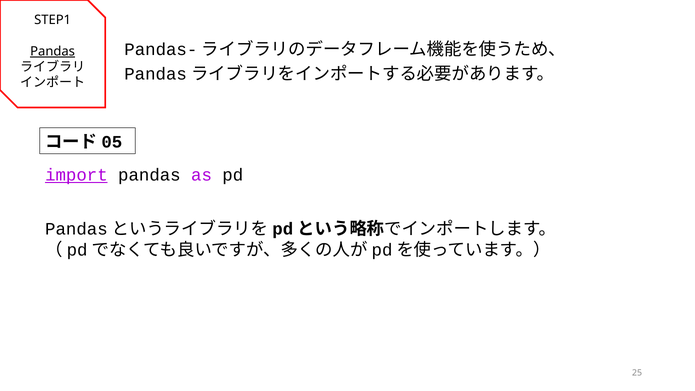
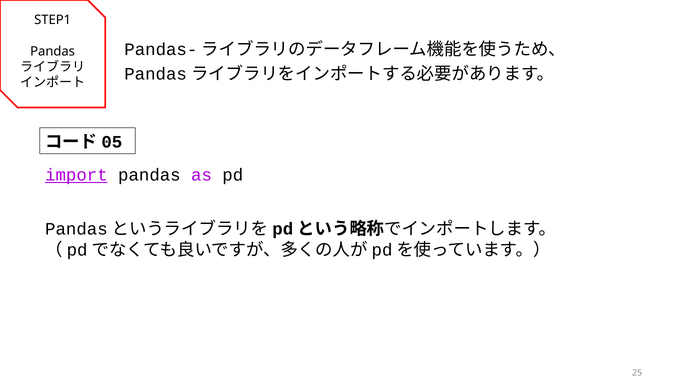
Pandas at (53, 51) underline: present -> none
